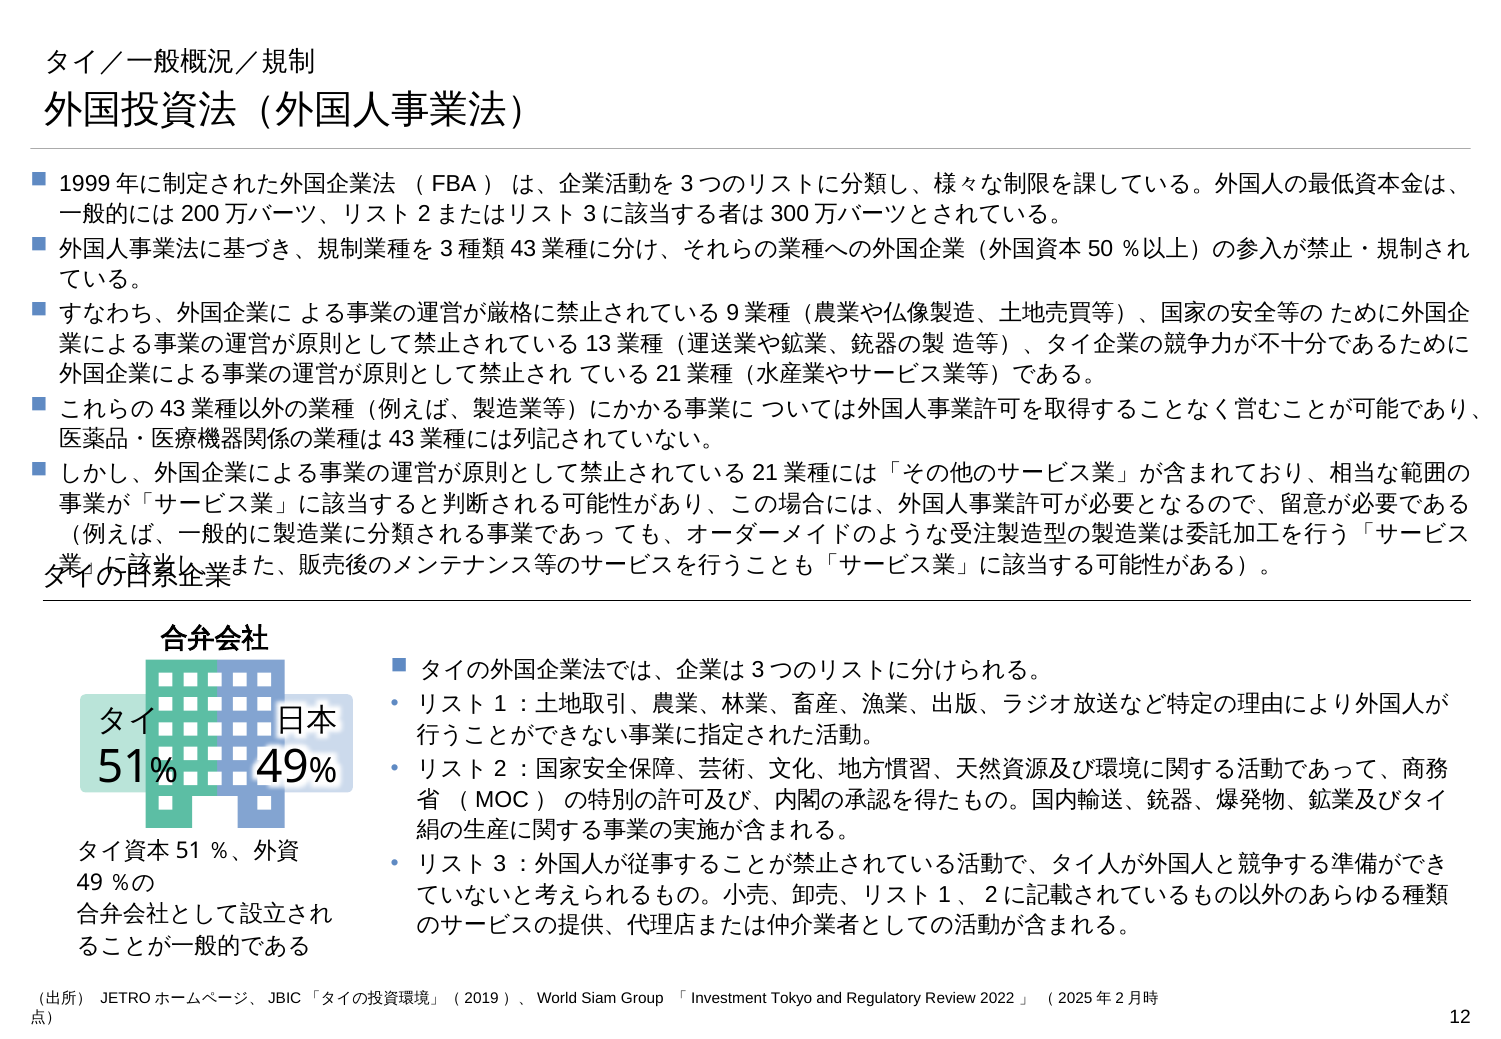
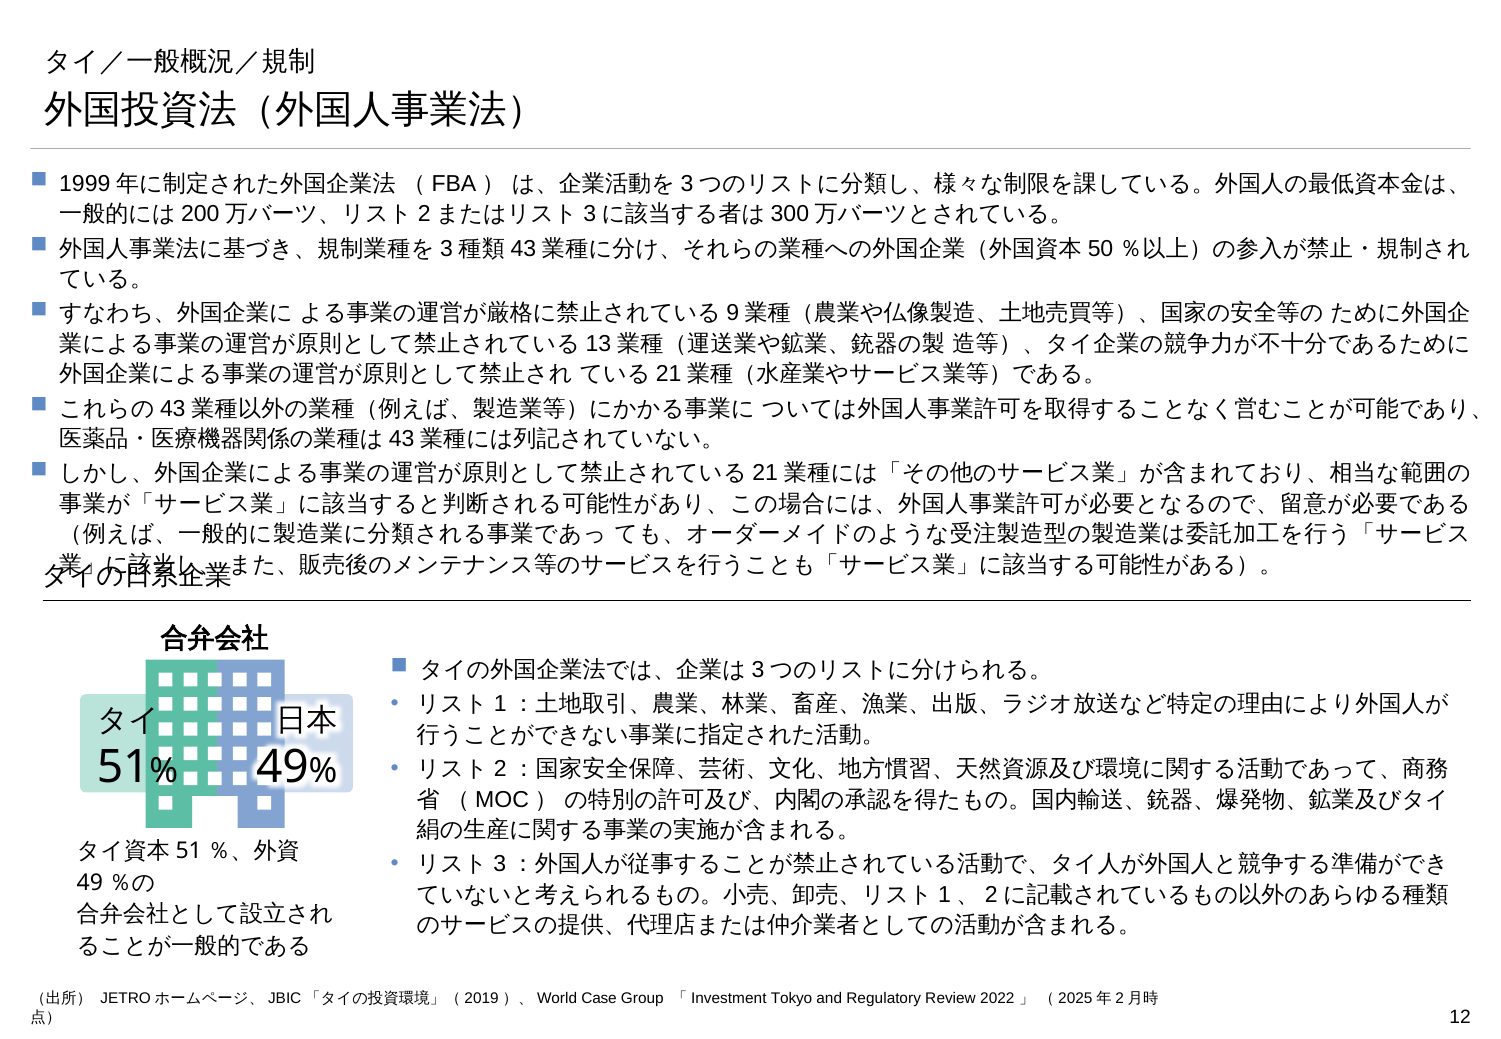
Siam: Siam -> Case
